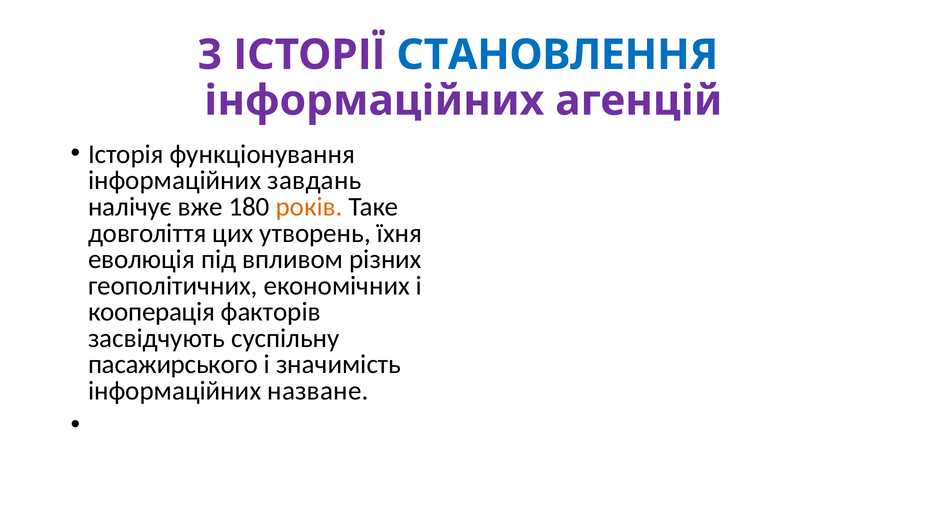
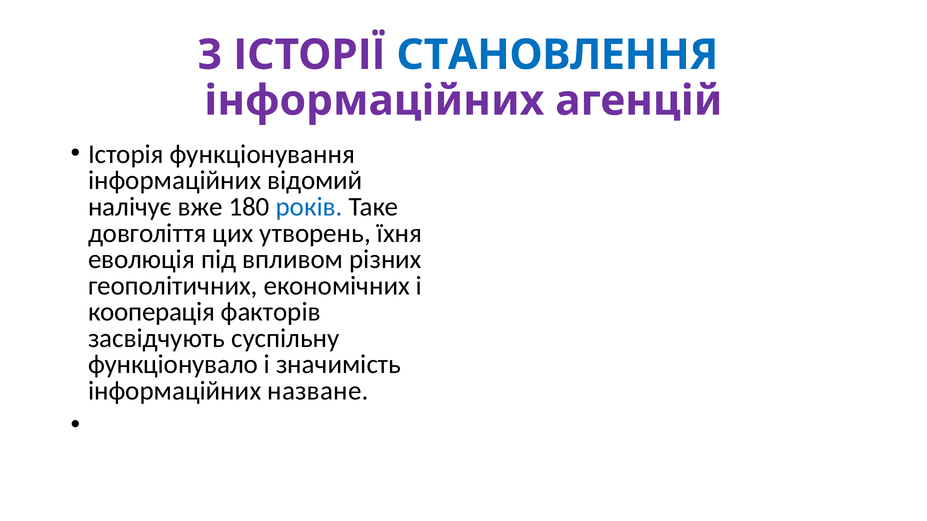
завдань: завдань -> відомий
років colour: orange -> blue
пасажирського: пасажирського -> функціонувало
